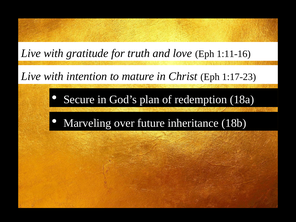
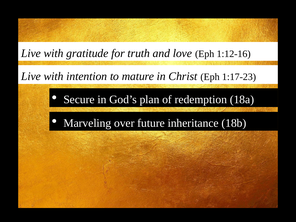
1:11-16: 1:11-16 -> 1:12-16
